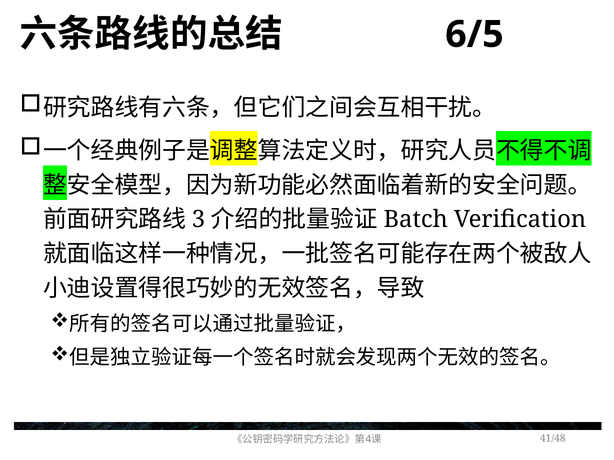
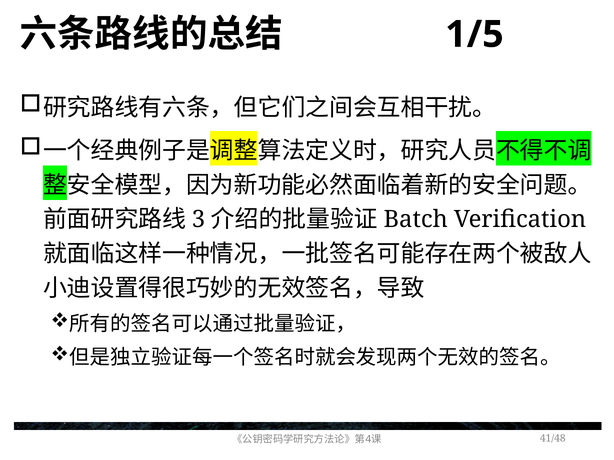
6/5: 6/5 -> 1/5
